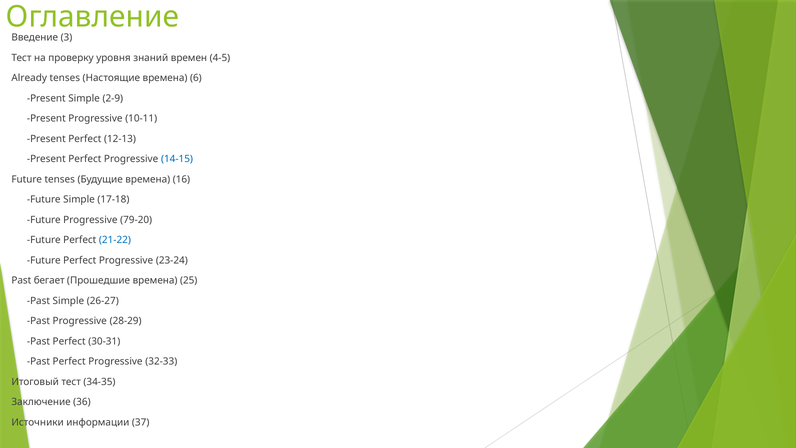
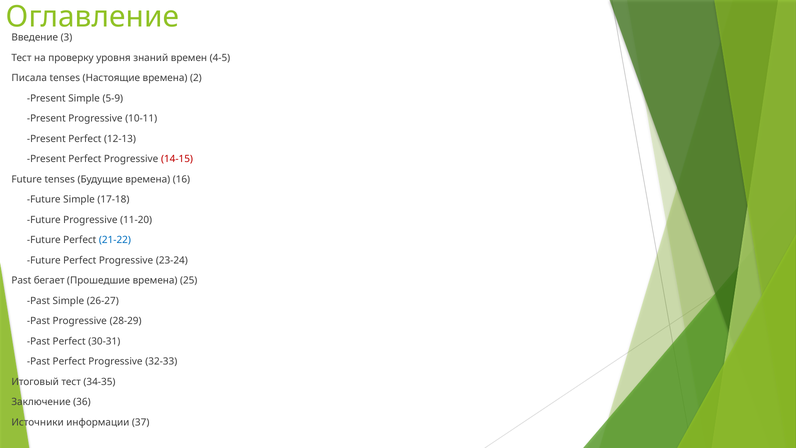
Already: Already -> Писала
6: 6 -> 2
2-9: 2-9 -> 5-9
14-15 colour: blue -> red
79-20: 79-20 -> 11-20
